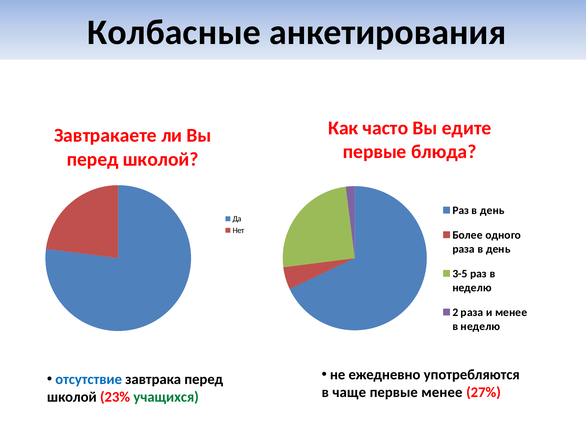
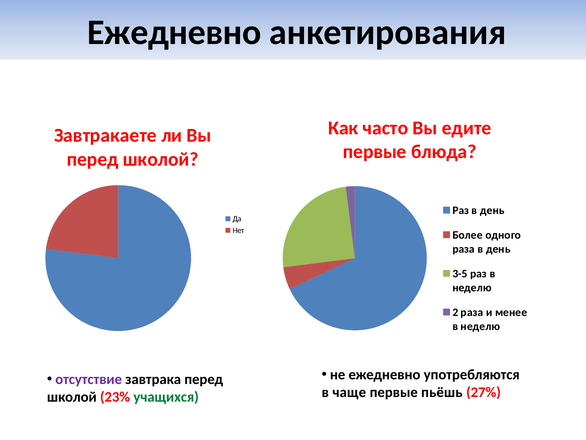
Колбасные at (174, 32): Колбасные -> Ежедневно
отсутствие colour: blue -> purple
первые менее: менее -> пьёшь
